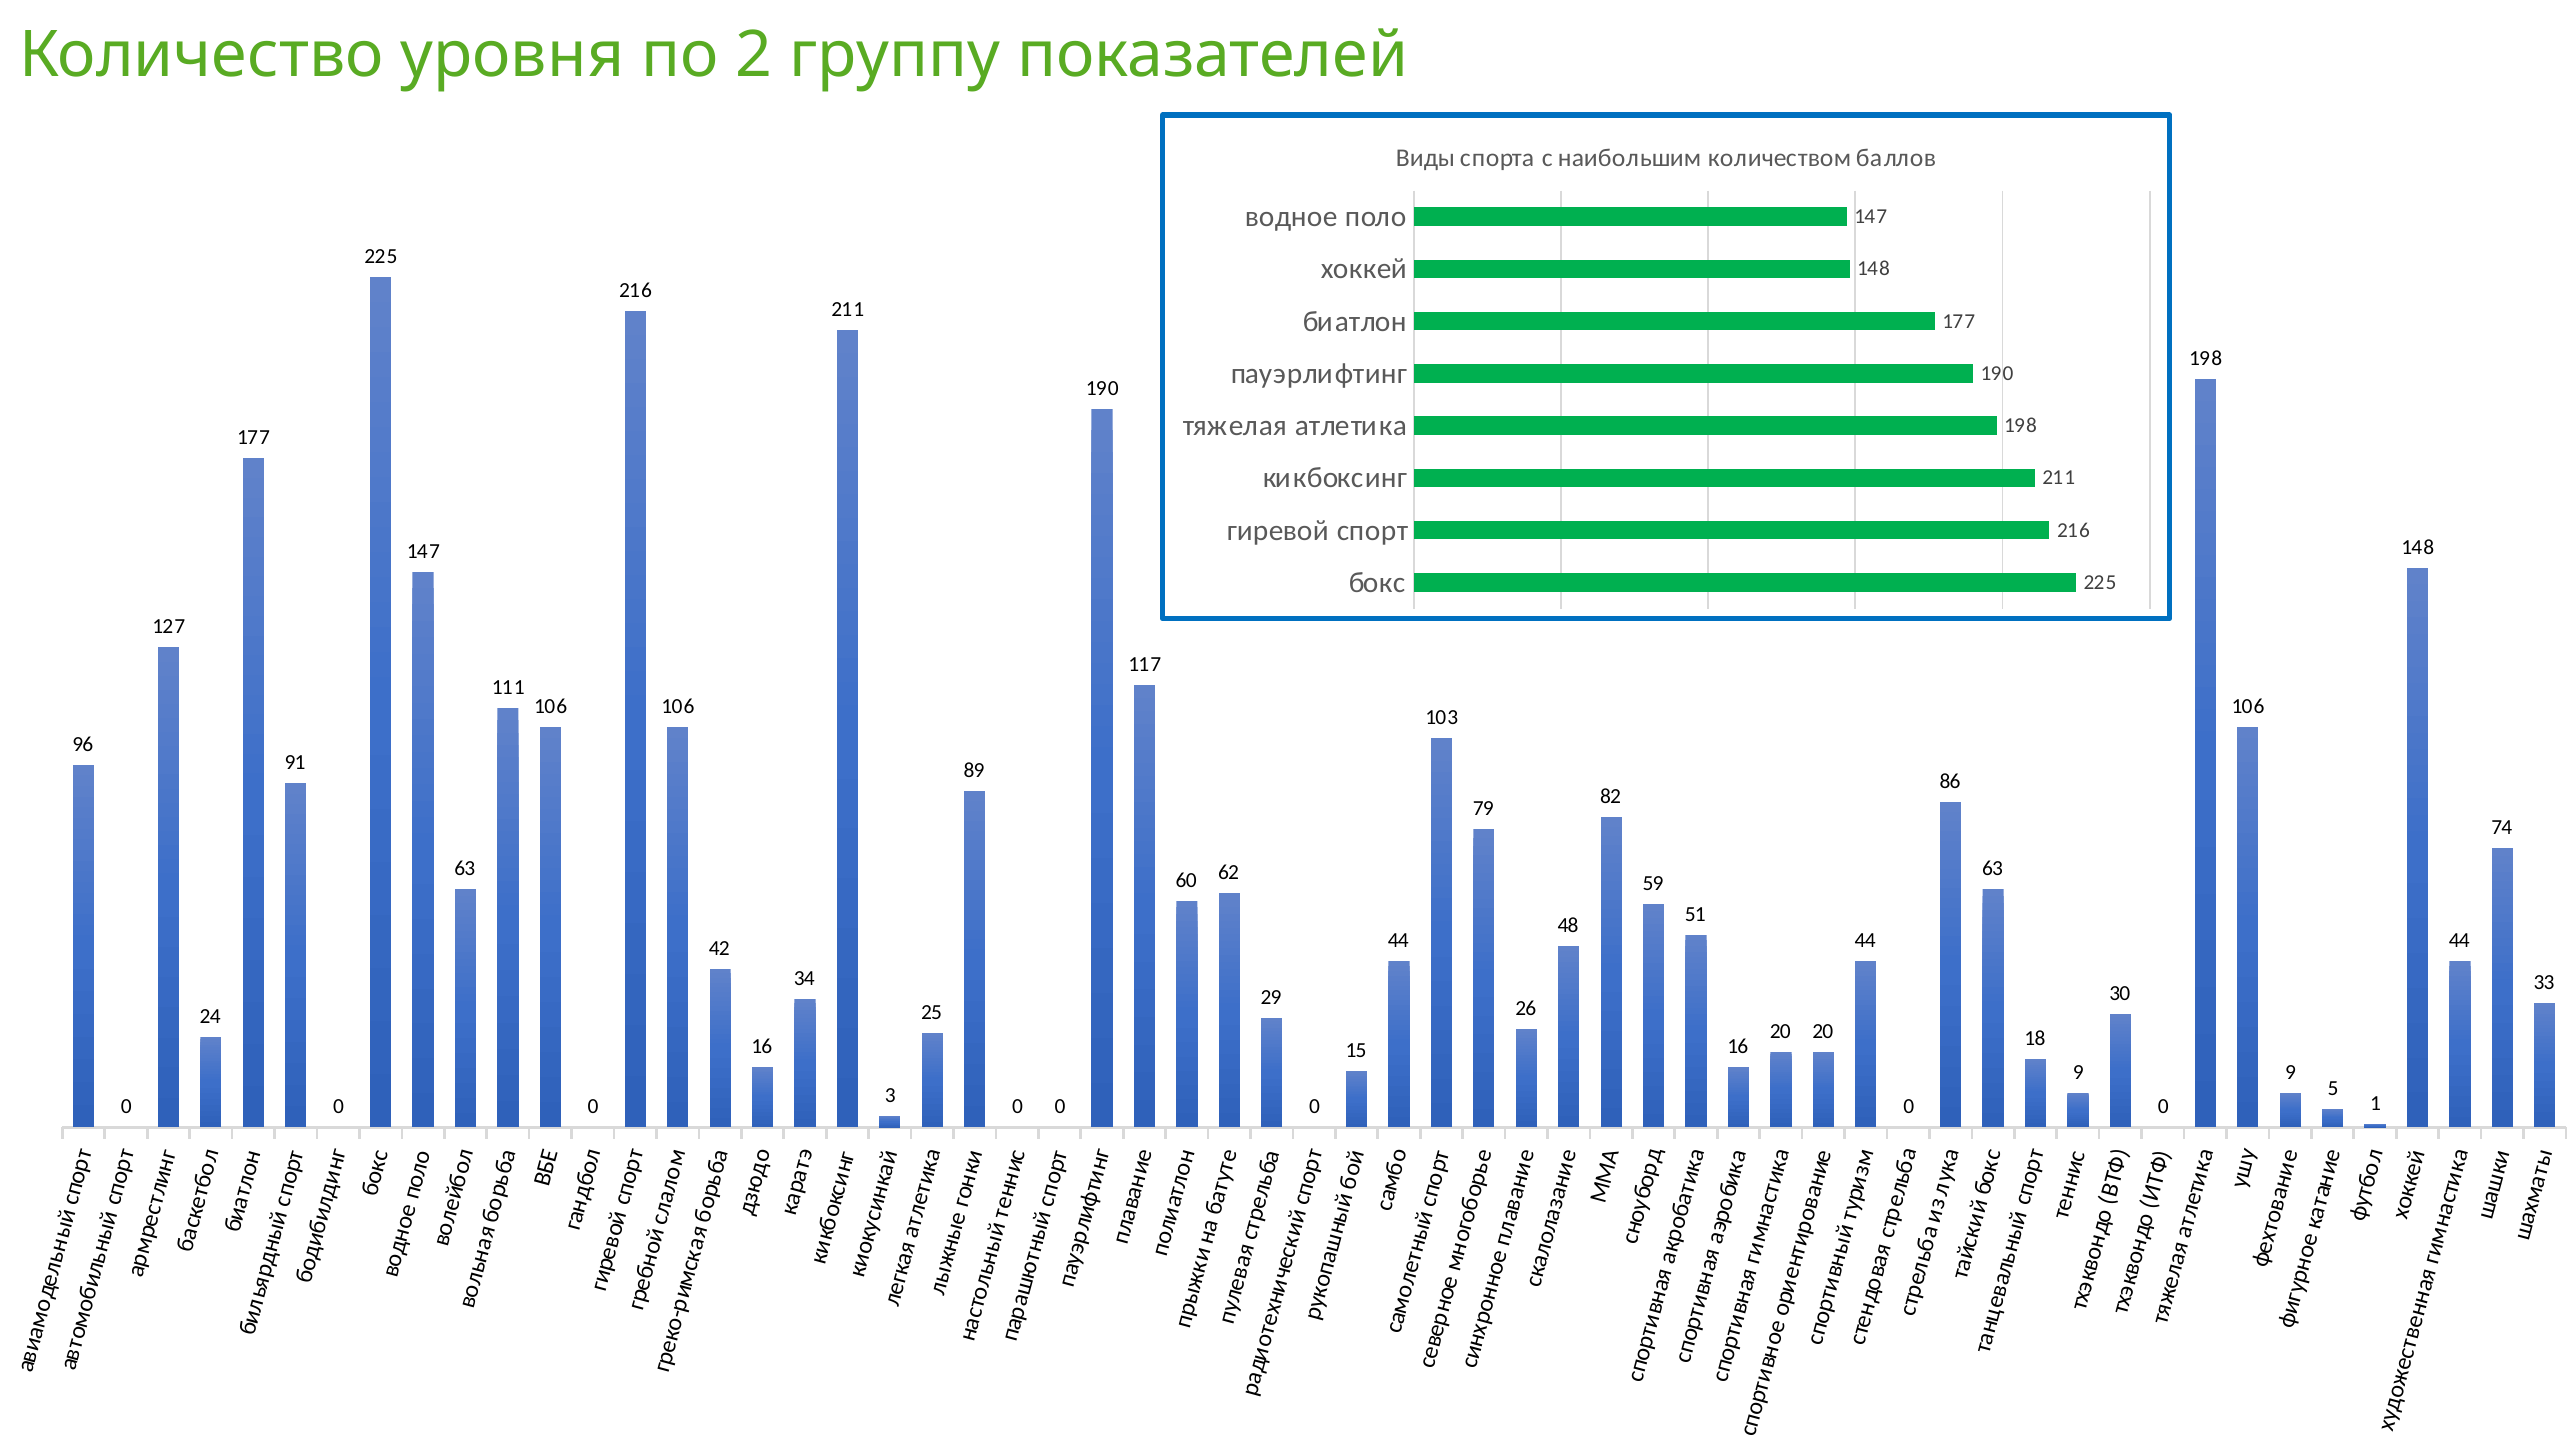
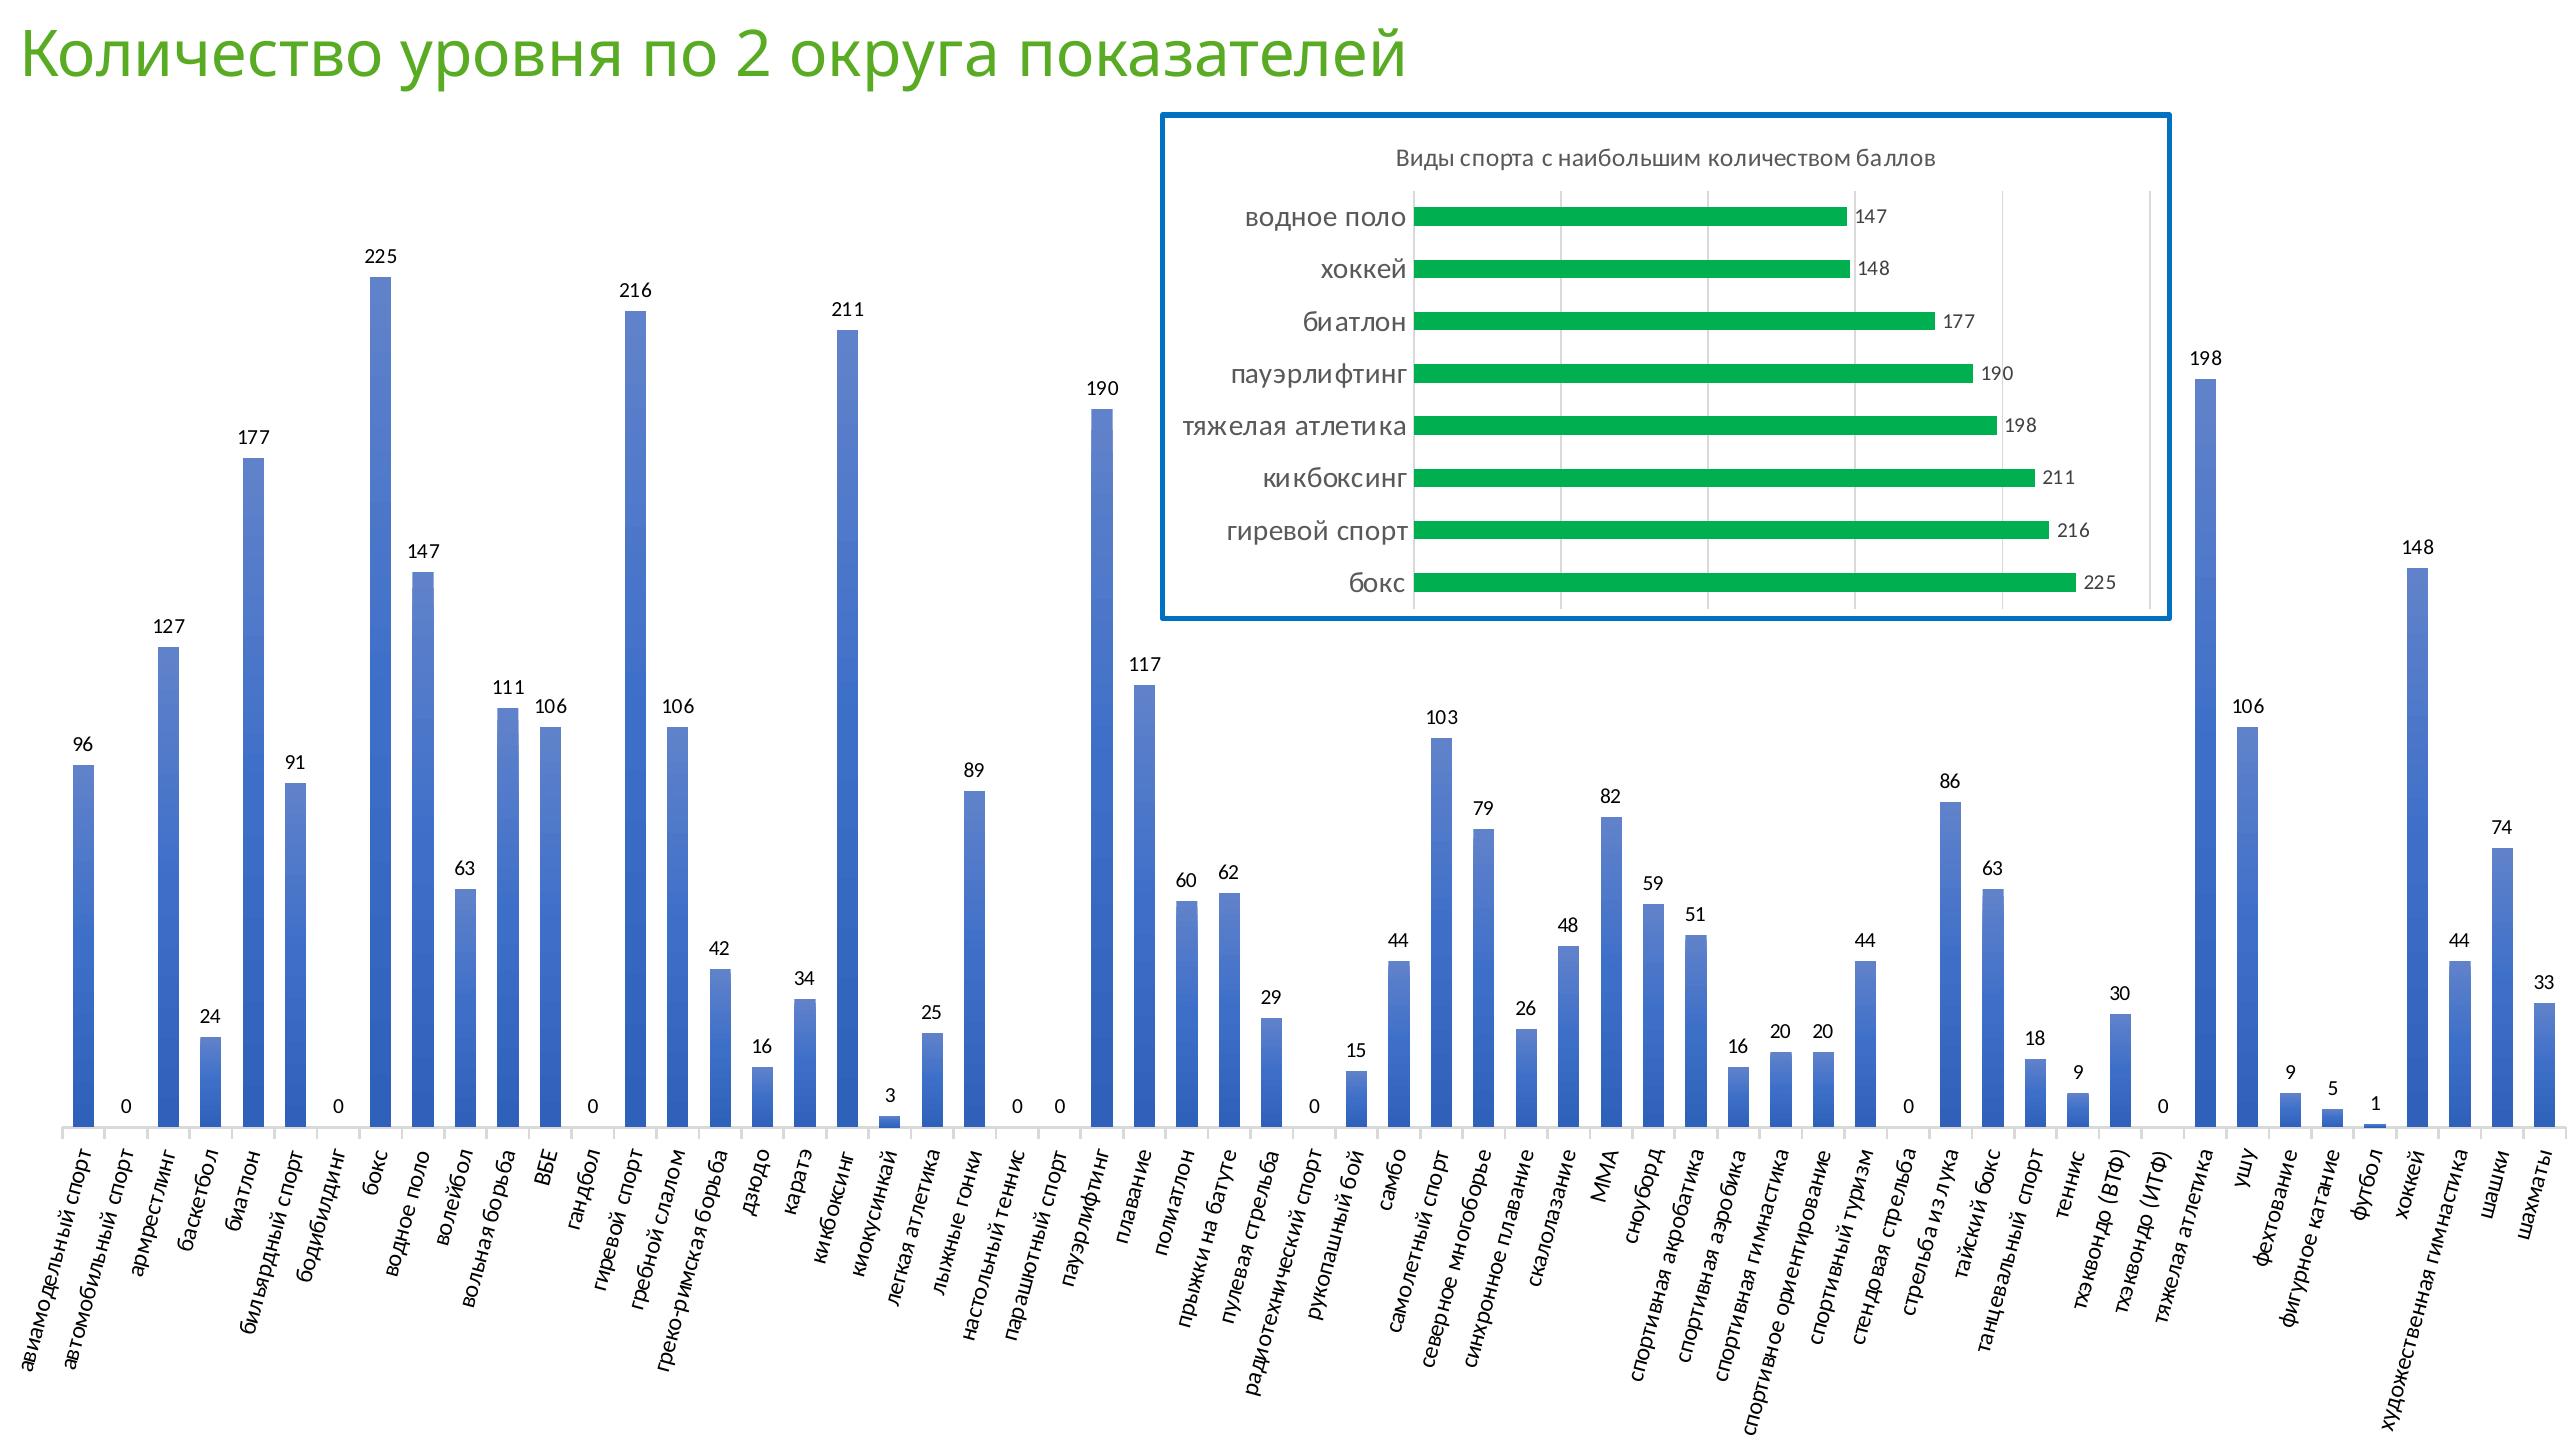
группу: группу -> округа
